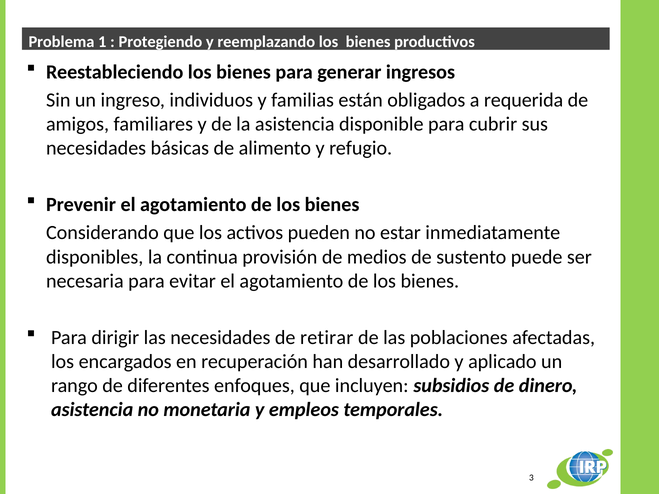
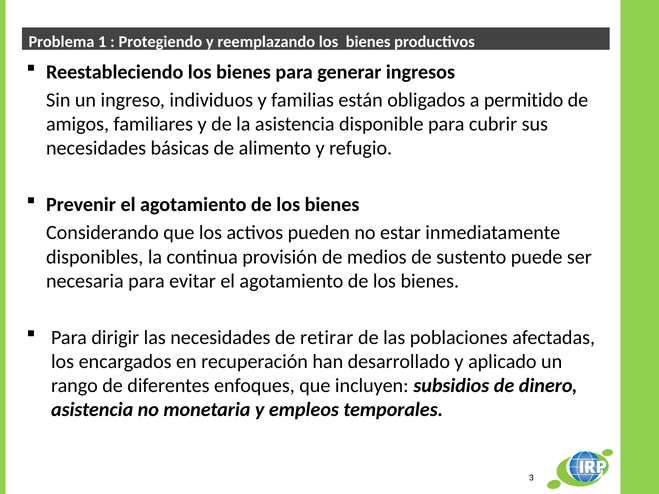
requerida: requerida -> permitido
